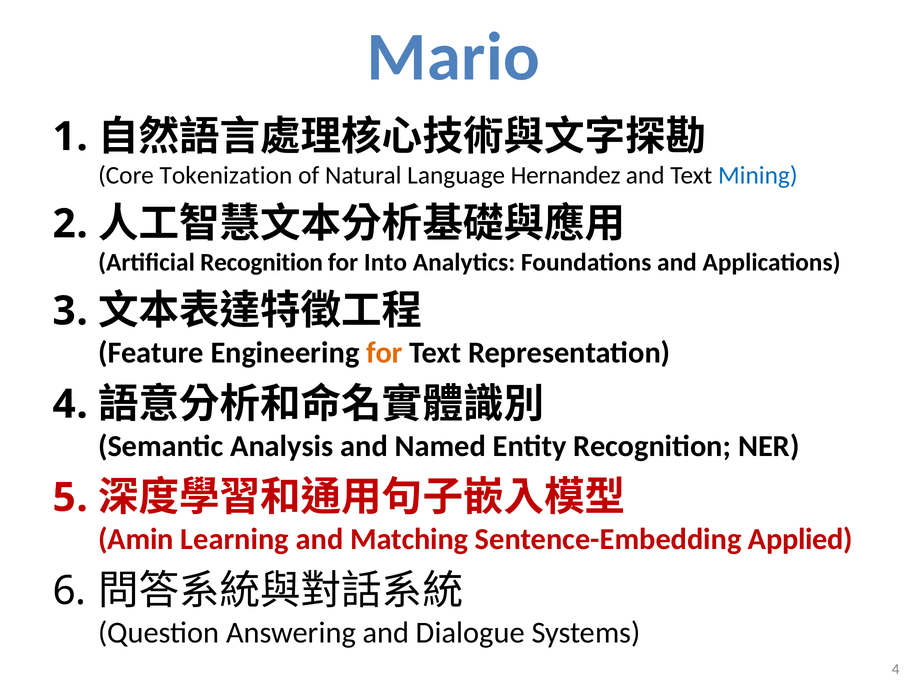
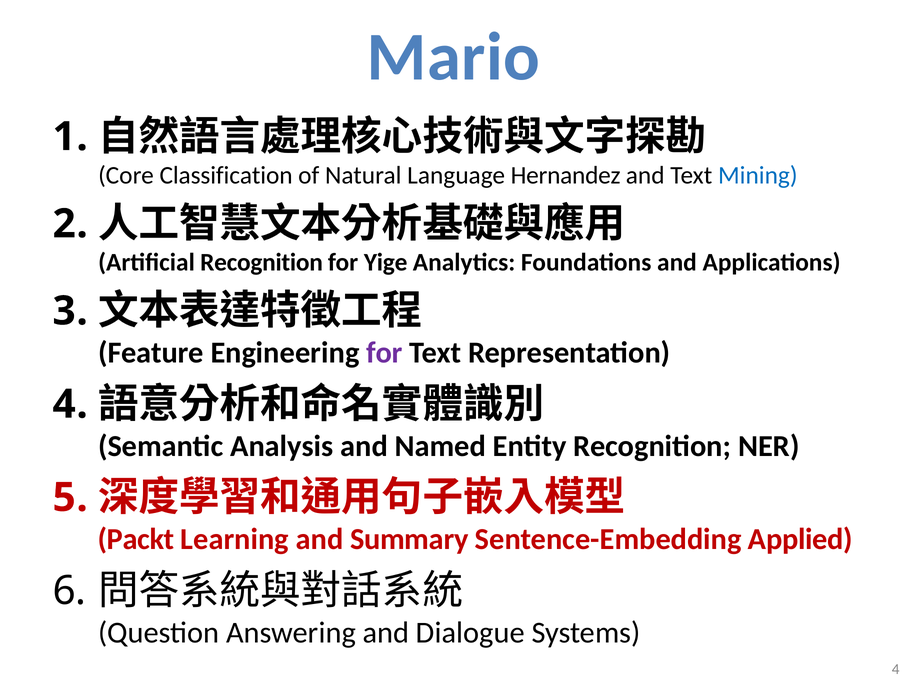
Tokenization: Tokenization -> Classification
Into: Into -> Yige
for at (385, 353) colour: orange -> purple
Amin: Amin -> Packt
Matching: Matching -> Summary
